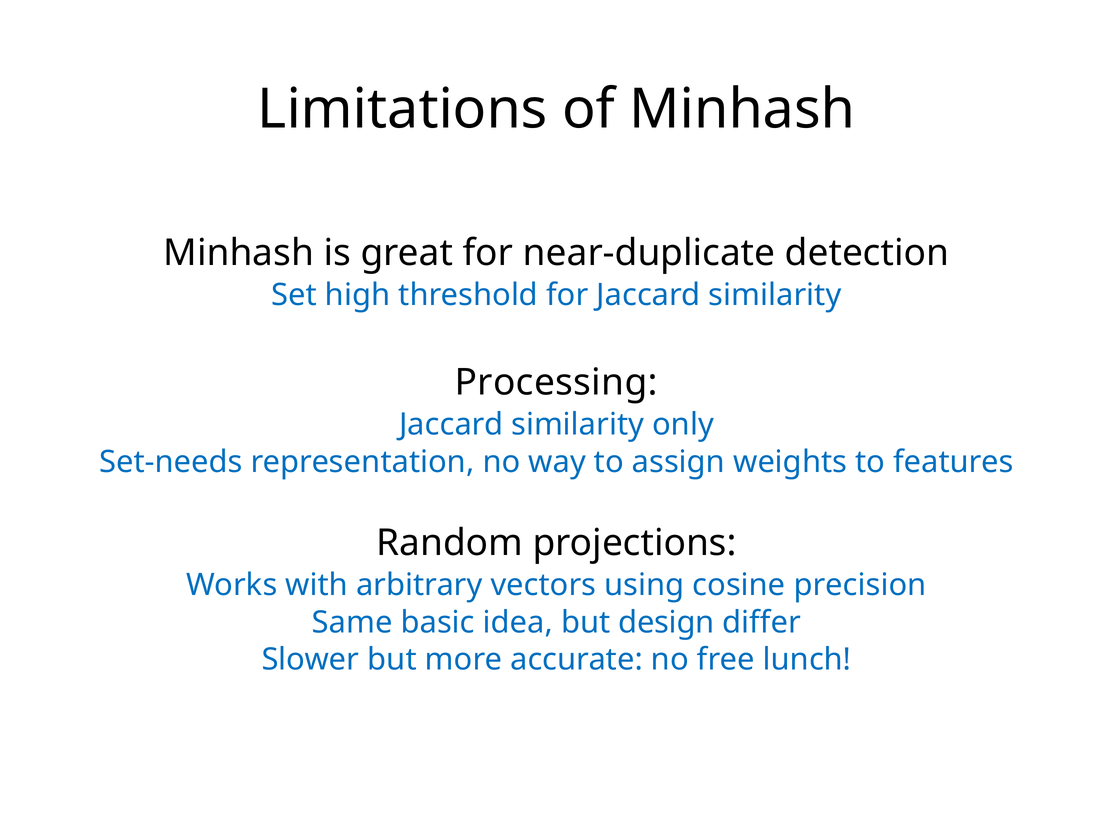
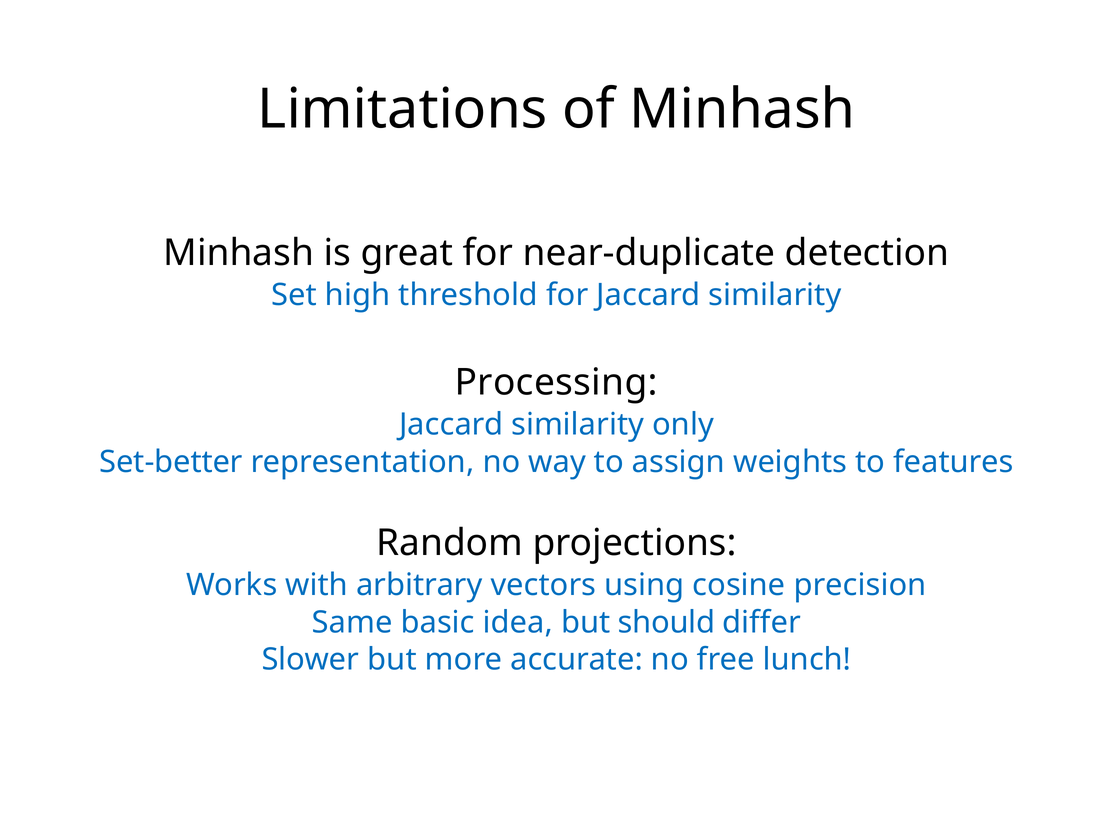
Set-needs: Set-needs -> Set-better
design: design -> should
